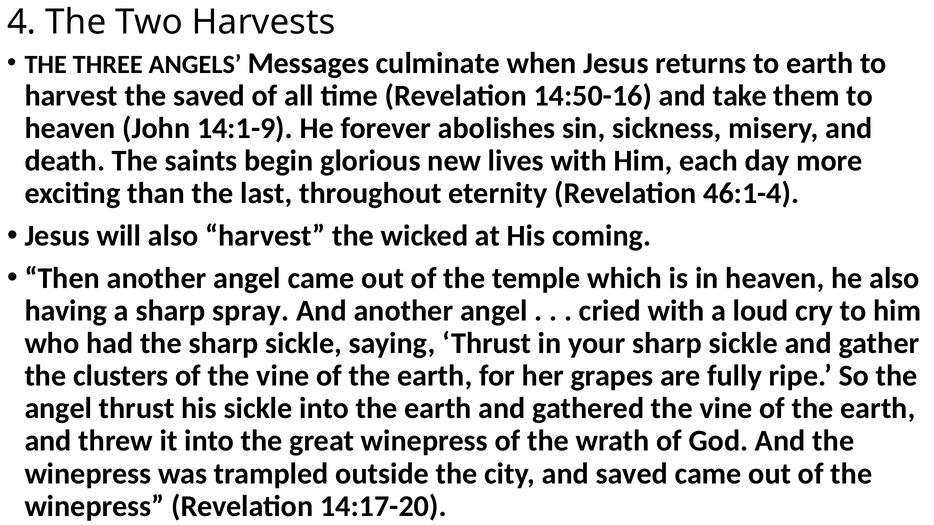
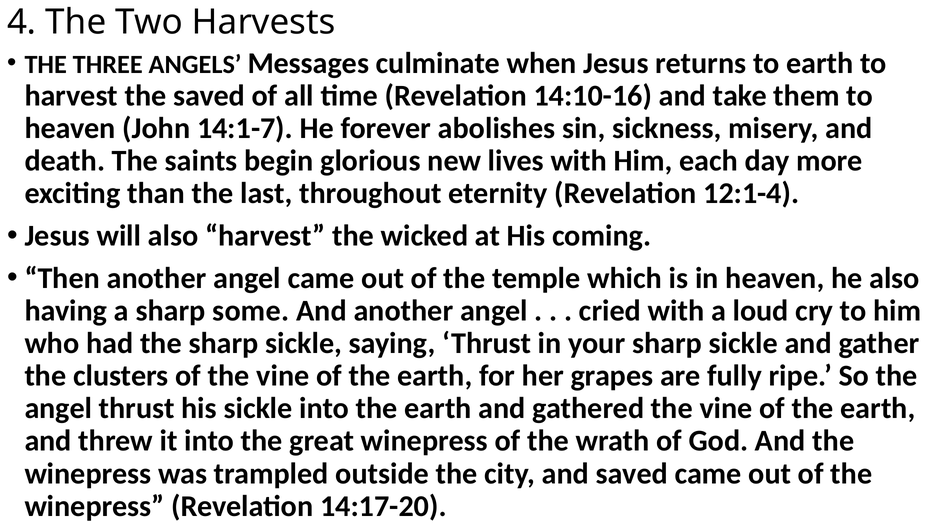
14:50-16: 14:50-16 -> 14:10-16
14:1-9: 14:1-9 -> 14:1-7
46:1-4: 46:1-4 -> 12:1-4
spray: spray -> some
